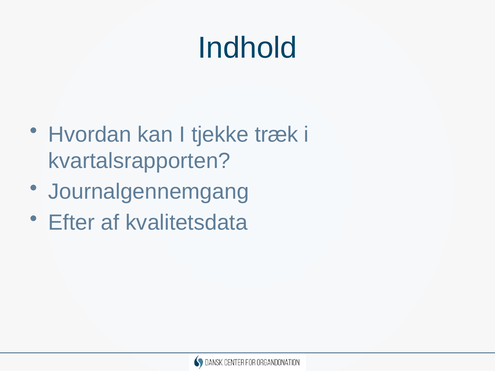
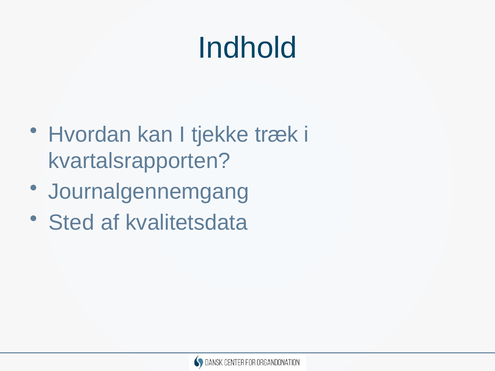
Efter: Efter -> Sted
